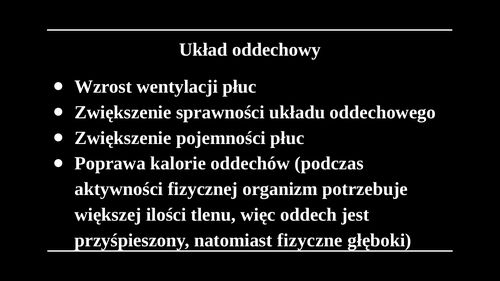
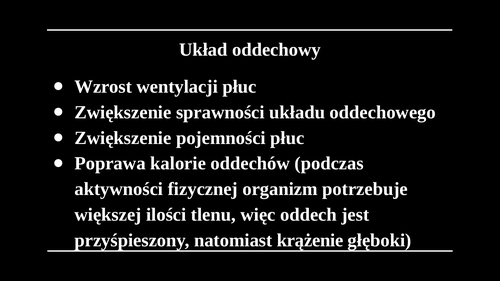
fizyczne: fizyczne -> krążenie
